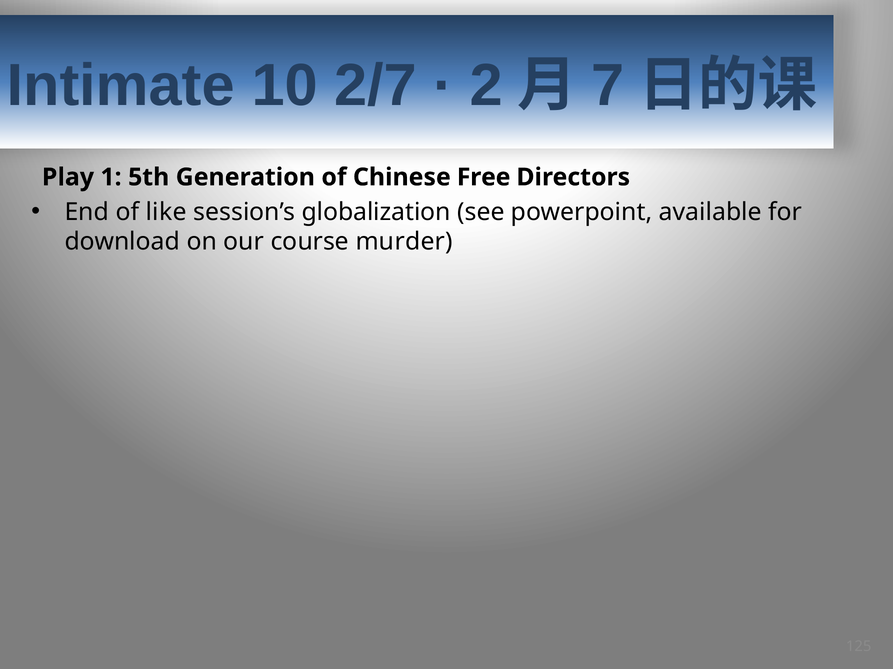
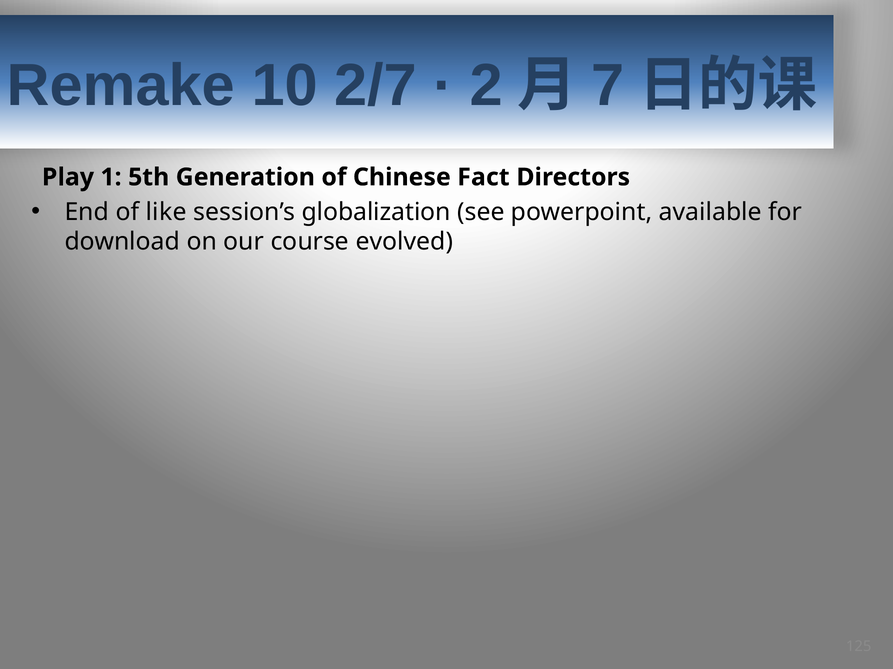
Intimate: Intimate -> Remake
Free: Free -> Fact
murder: murder -> evolved
